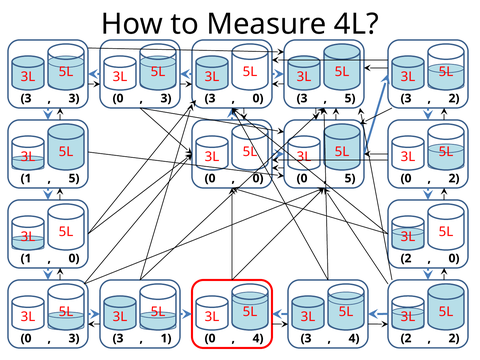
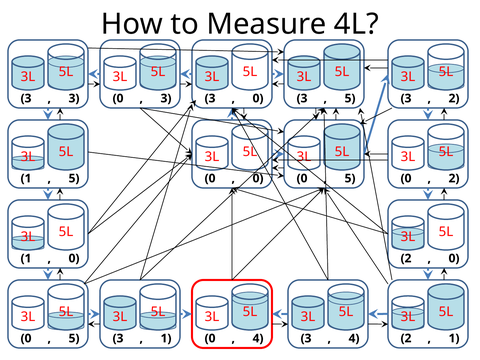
2 at (454, 338): 2 -> 1
3 at (74, 338): 3 -> 5
